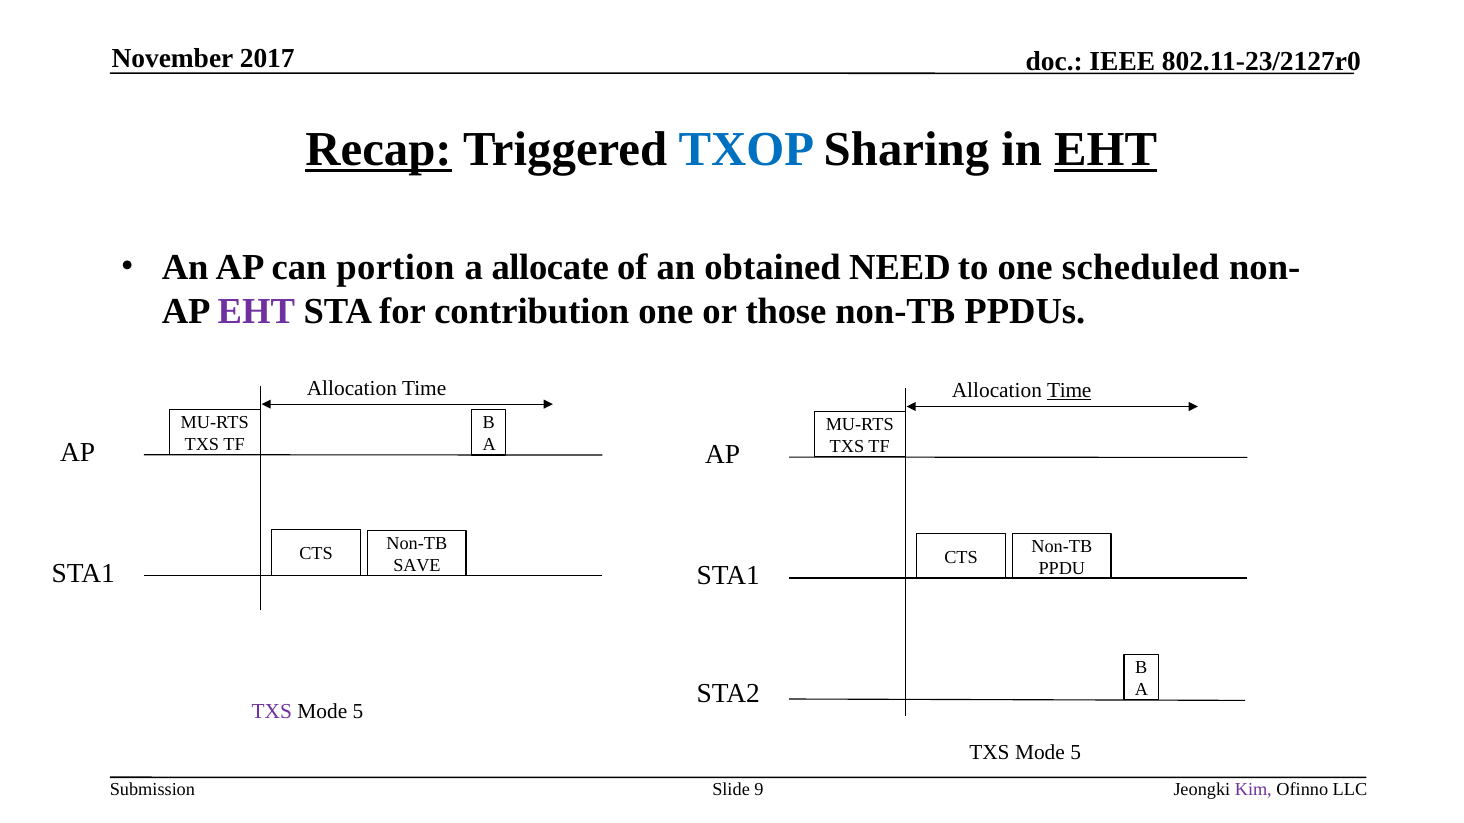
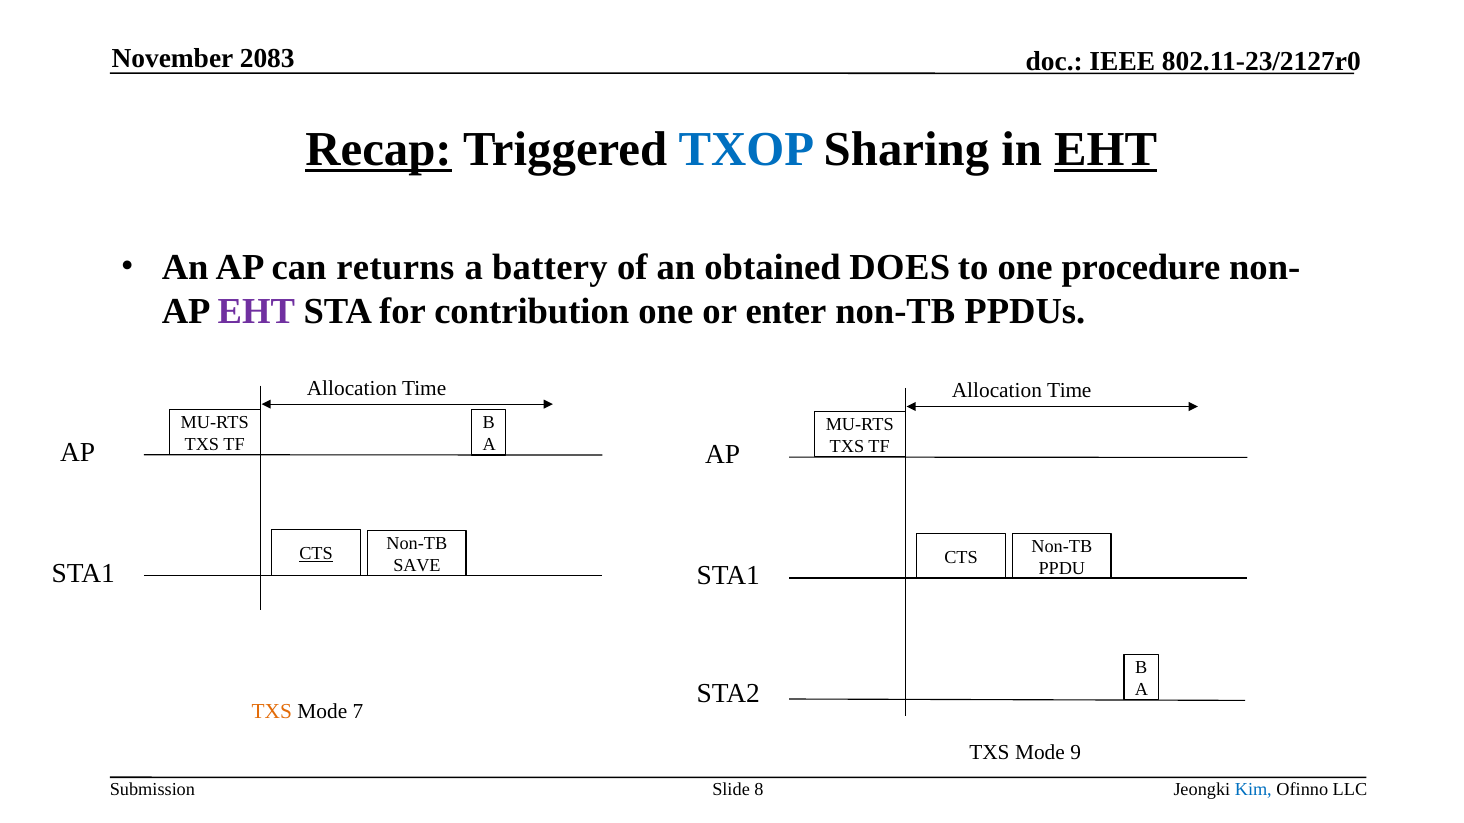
2017: 2017 -> 2083
portion: portion -> returns
allocate: allocate -> battery
NEED: NEED -> DOES
scheduled: scheduled -> procedure
those: those -> enter
Time at (1069, 391) underline: present -> none
CTS at (316, 554) underline: none -> present
TXS at (272, 712) colour: purple -> orange
5 at (358, 712): 5 -> 7
5 at (1076, 752): 5 -> 9
9: 9 -> 8
Kim colour: purple -> blue
